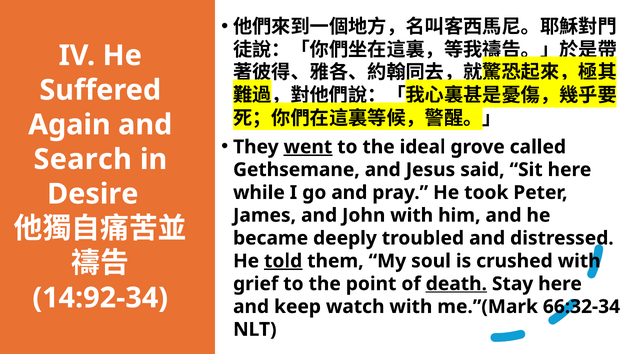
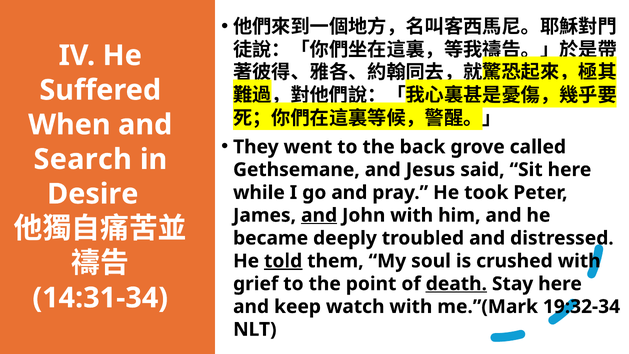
Again: Again -> When
went underline: present -> none
ideal: ideal -> back
and at (319, 215) underline: none -> present
14:92-34: 14:92-34 -> 14:31-34
66:32-34: 66:32-34 -> 19:32-34
